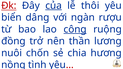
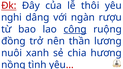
của underline: present -> none
biển: biển -> nghi
chốn: chốn -> xanh
